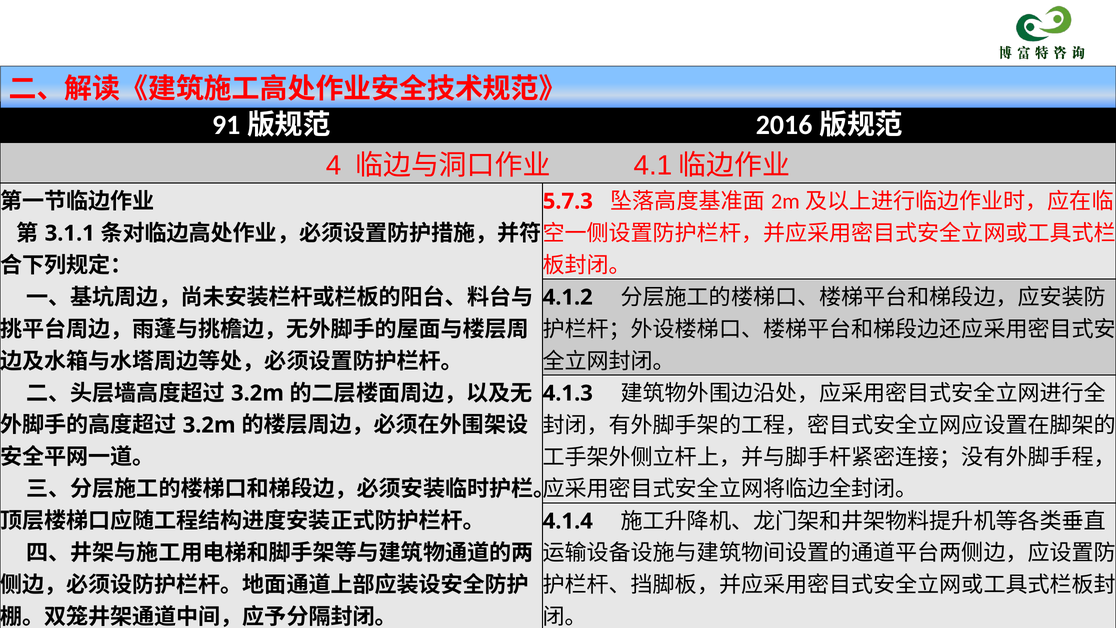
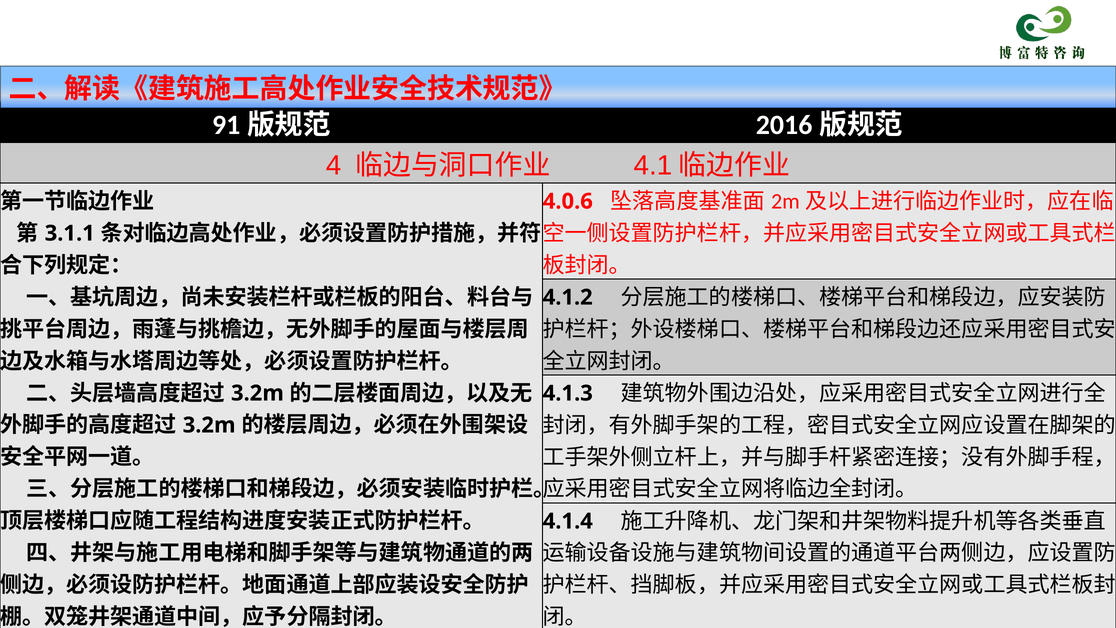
5.7.3: 5.7.3 -> 4.0.6
